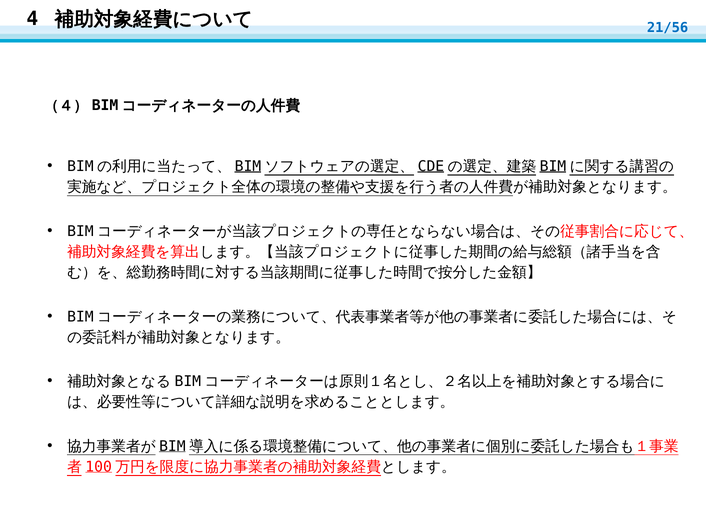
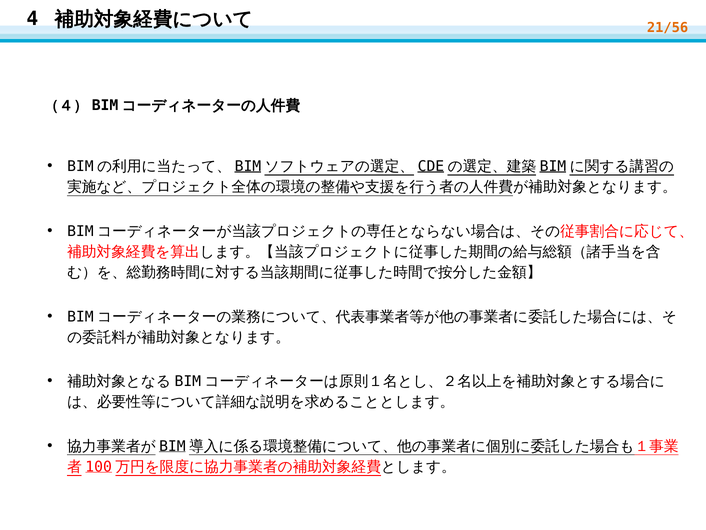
21/56 colour: blue -> orange
